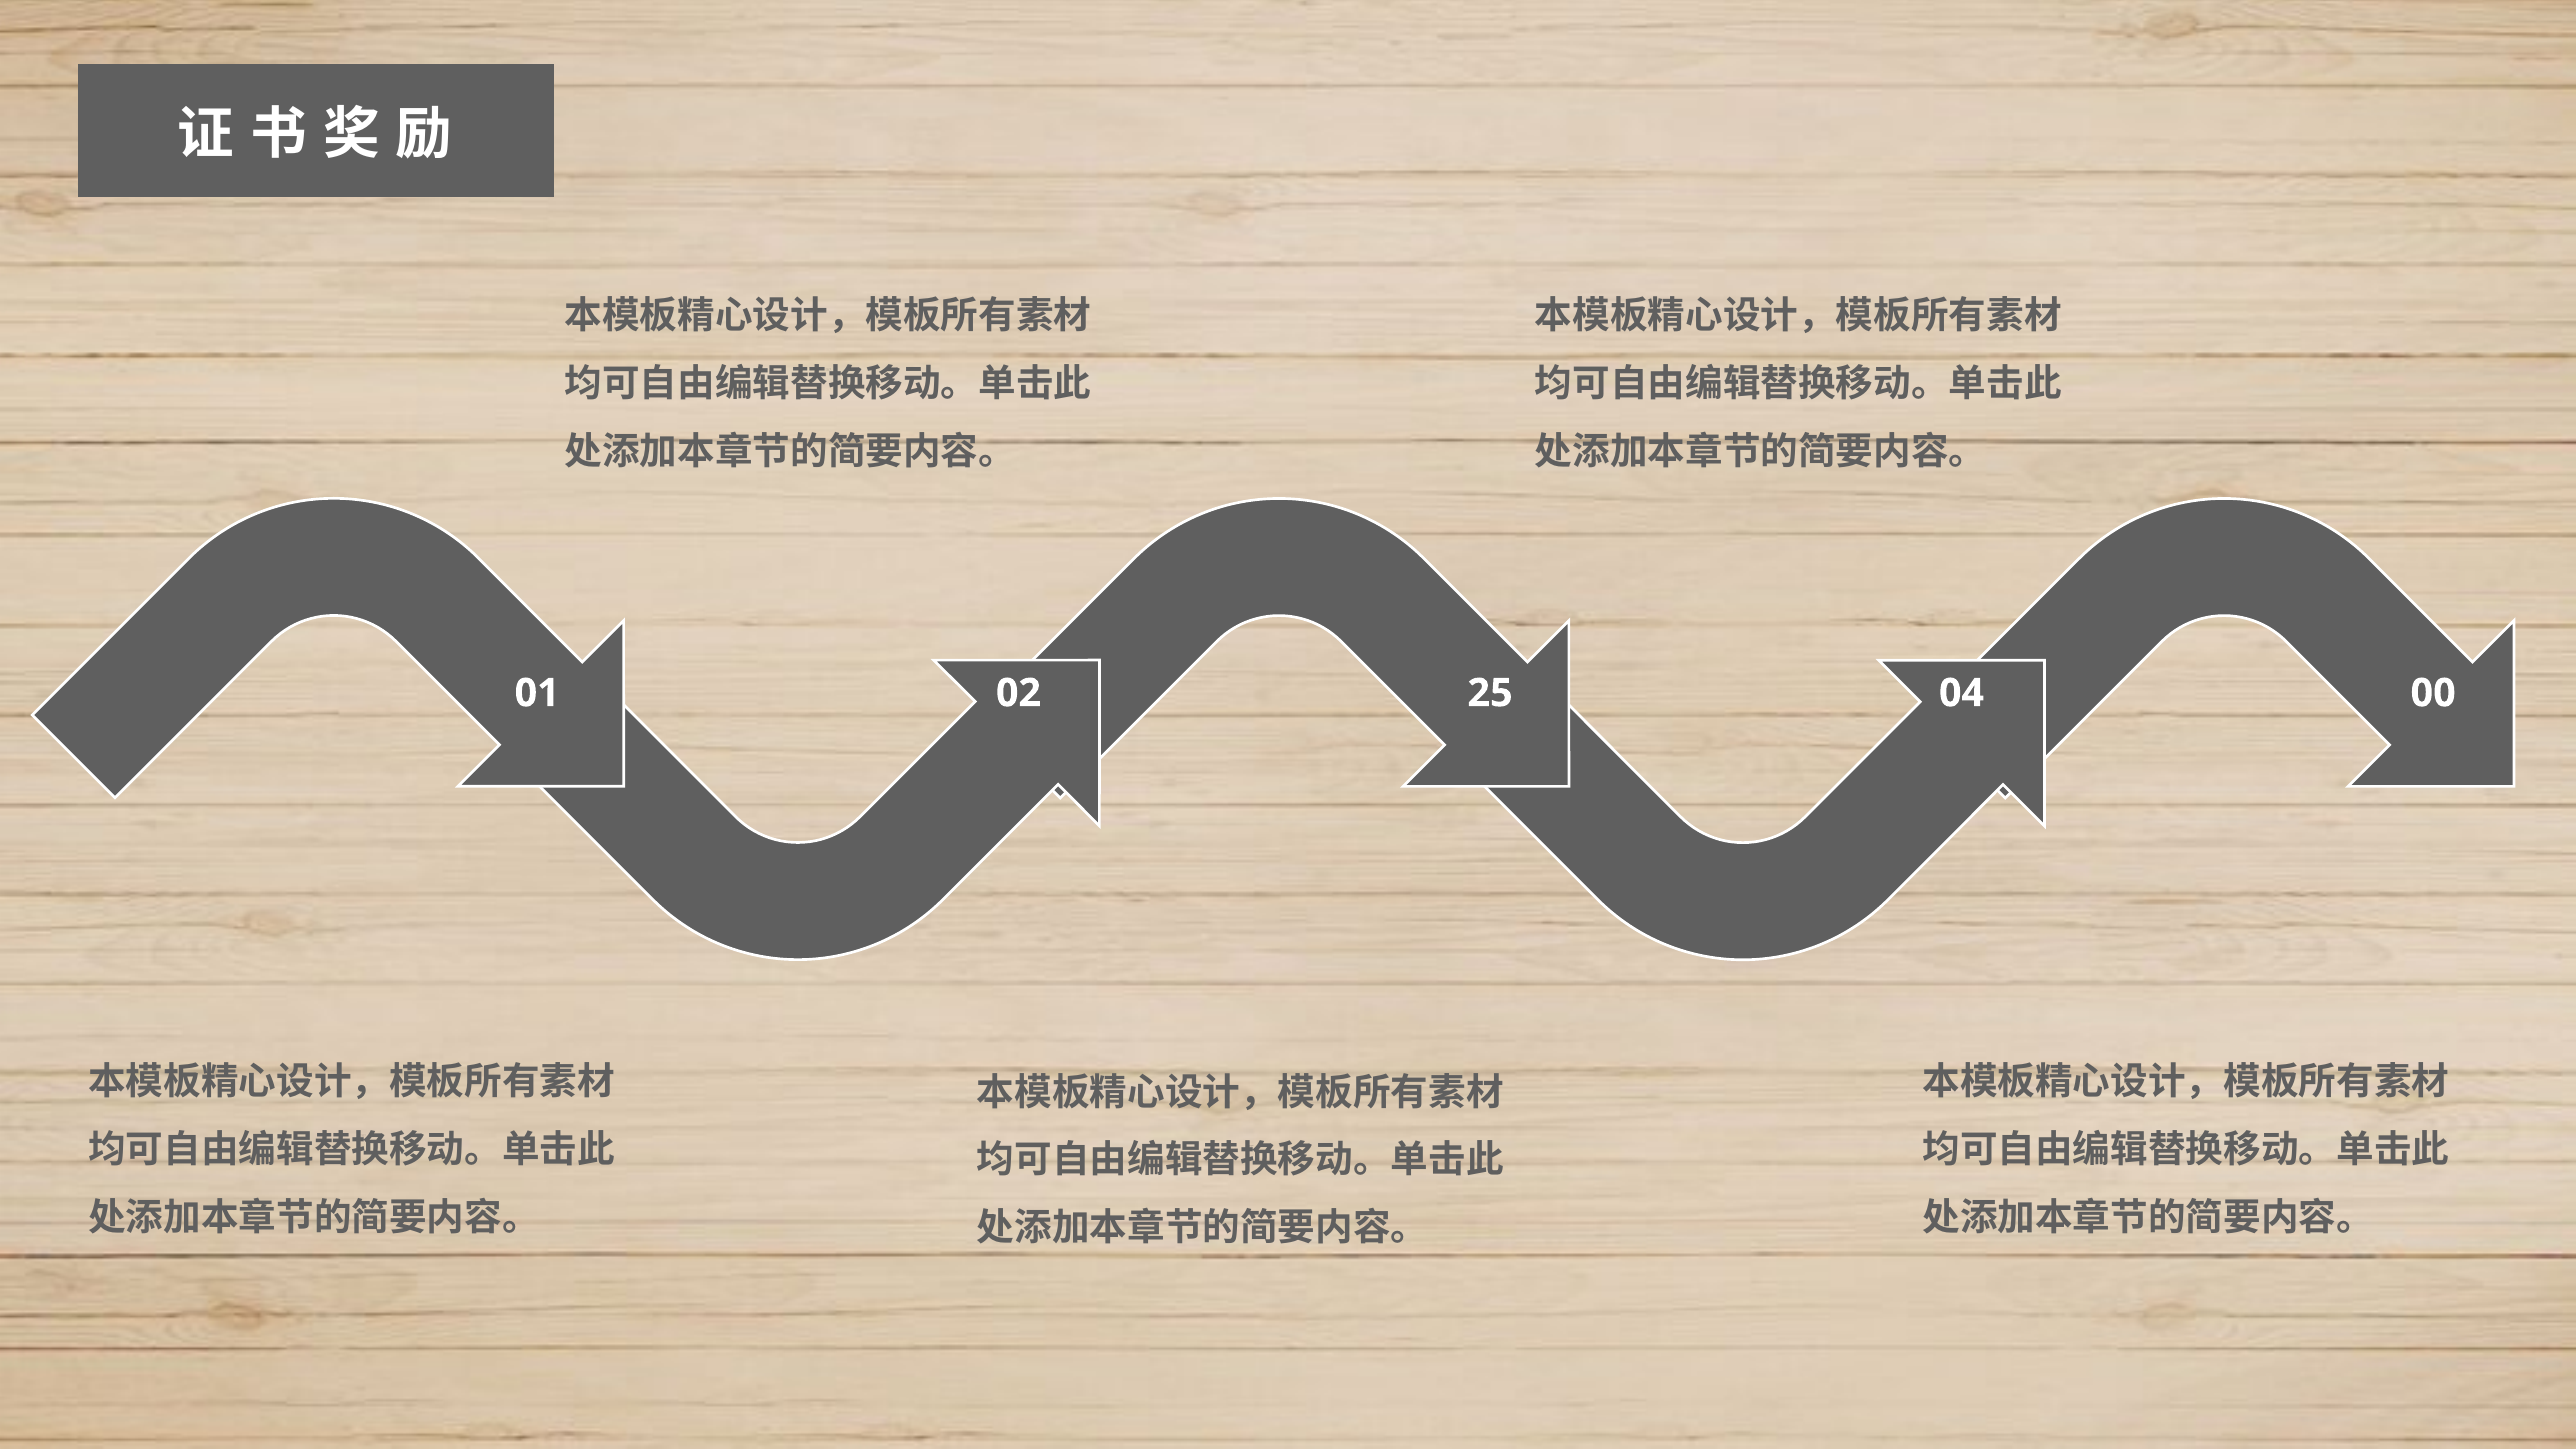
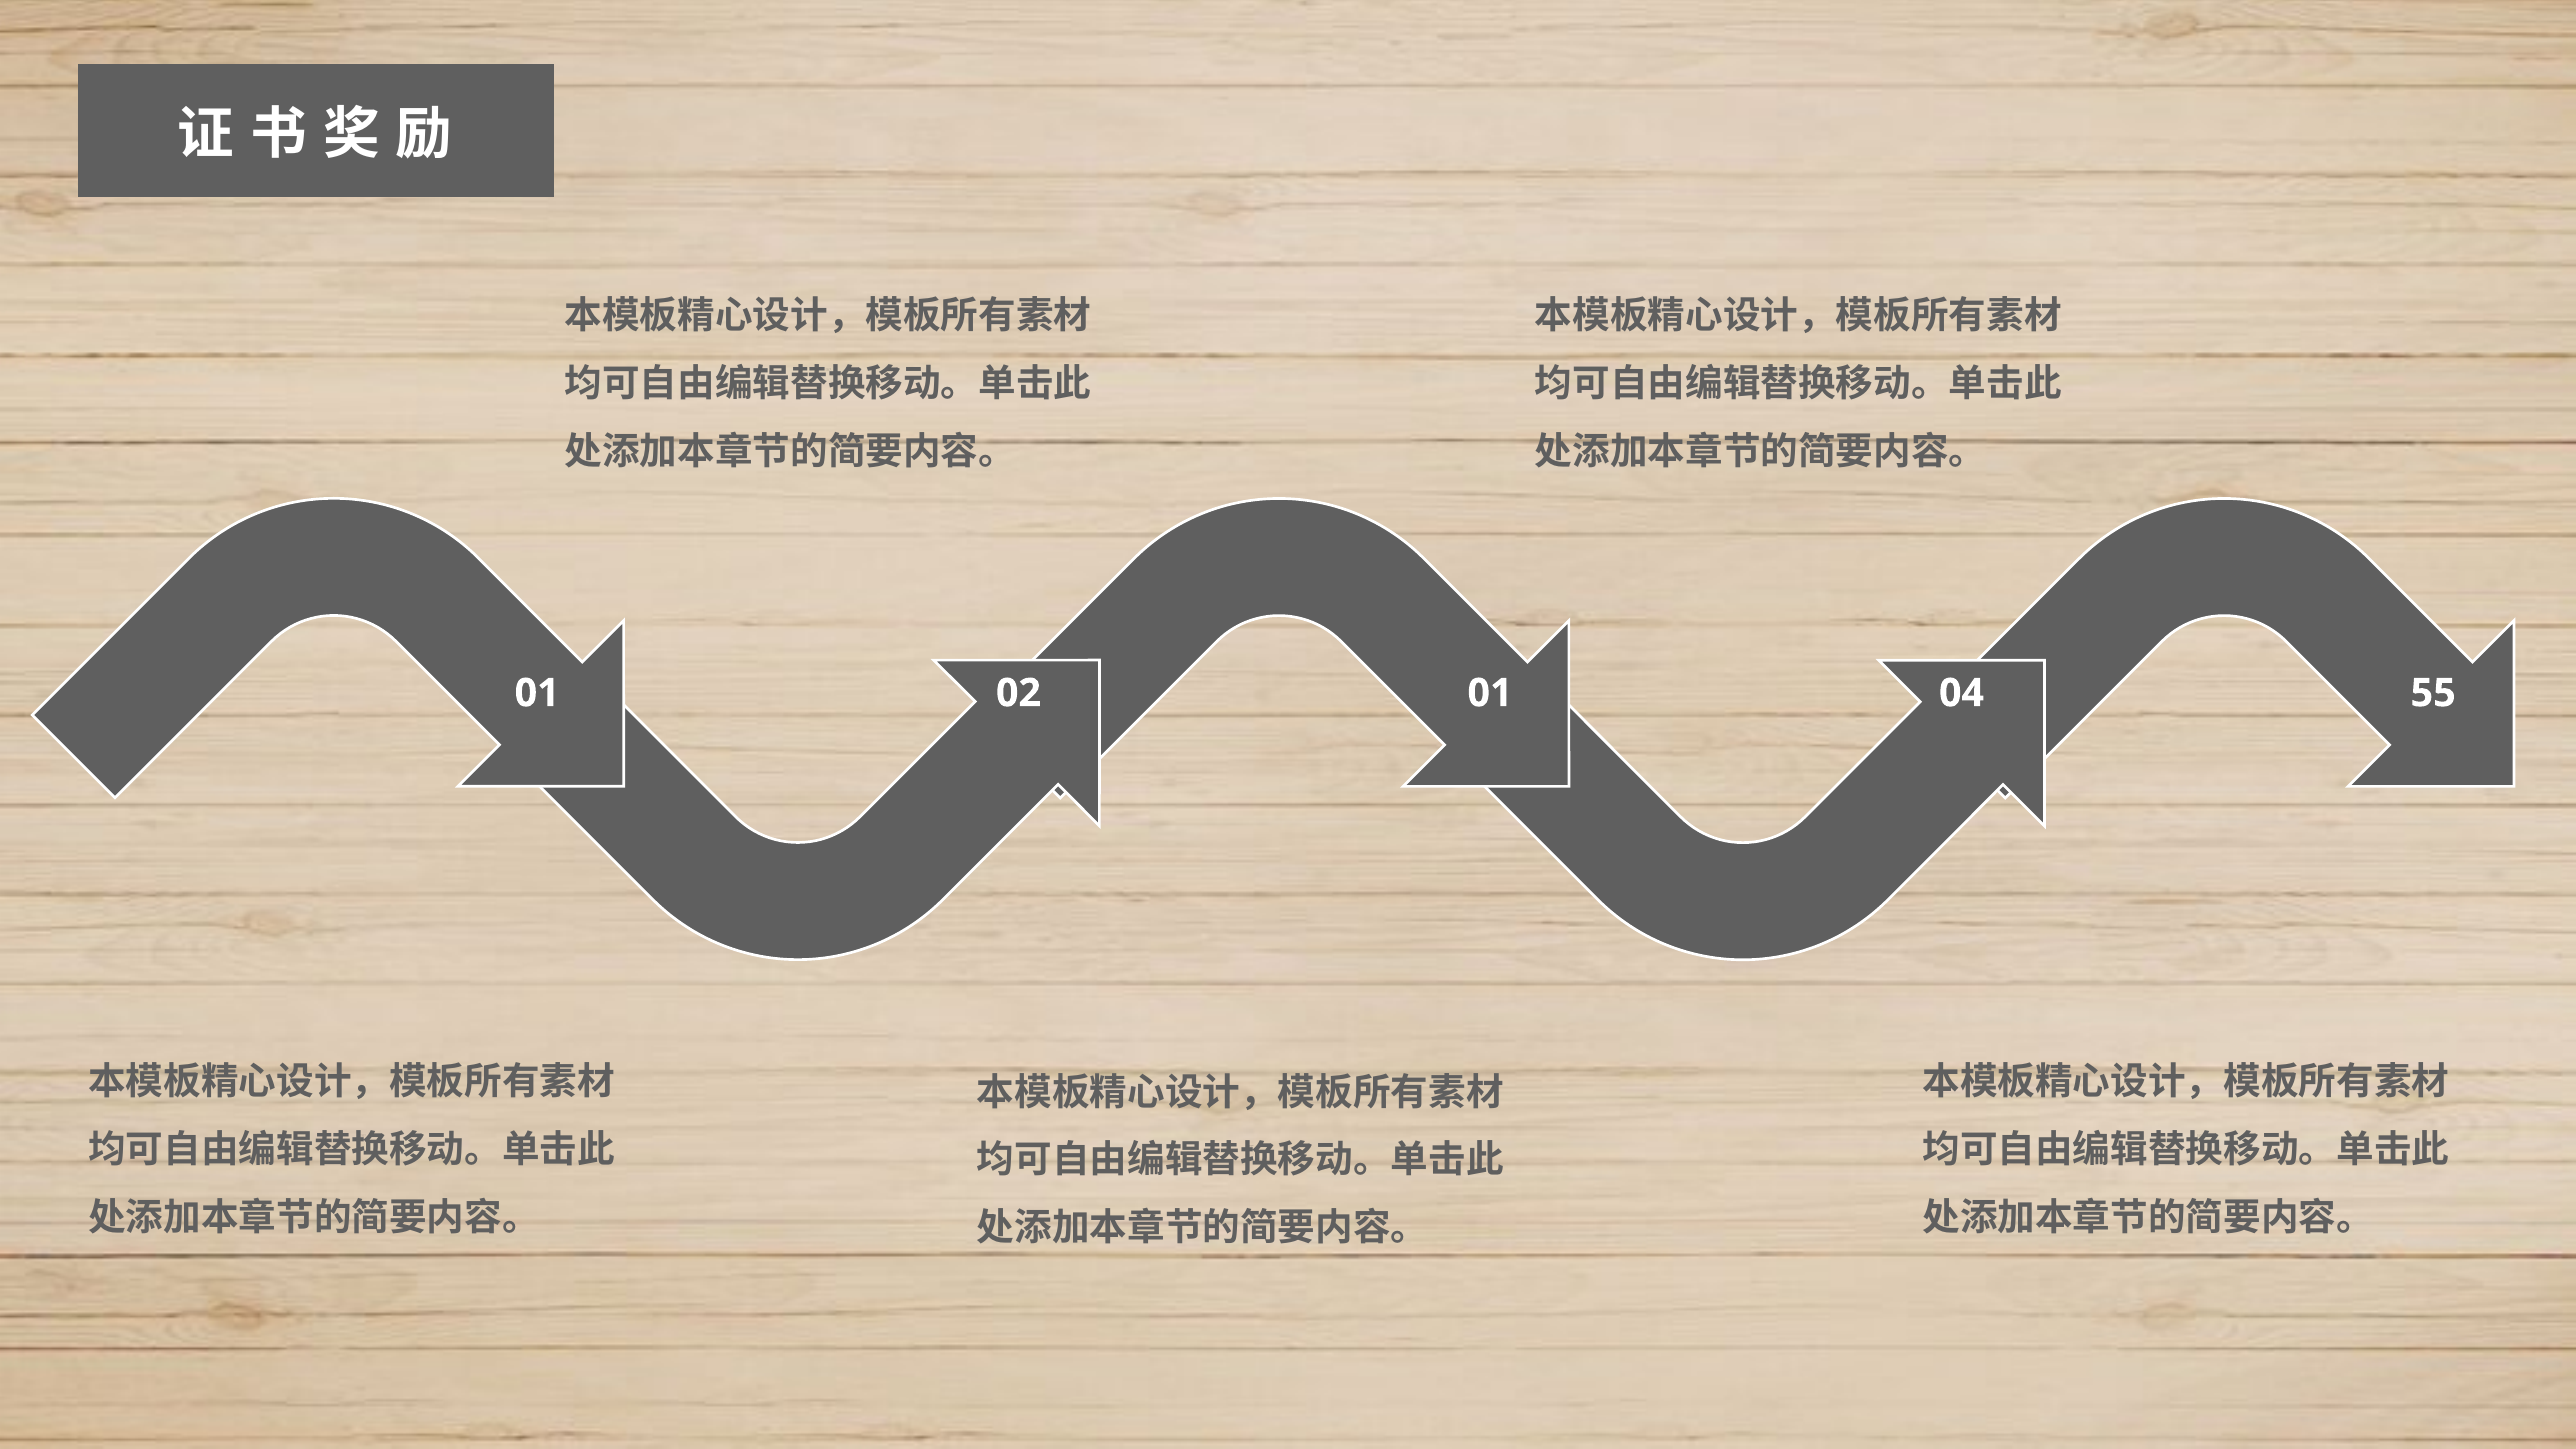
02 25: 25 -> 01
00: 00 -> 55
